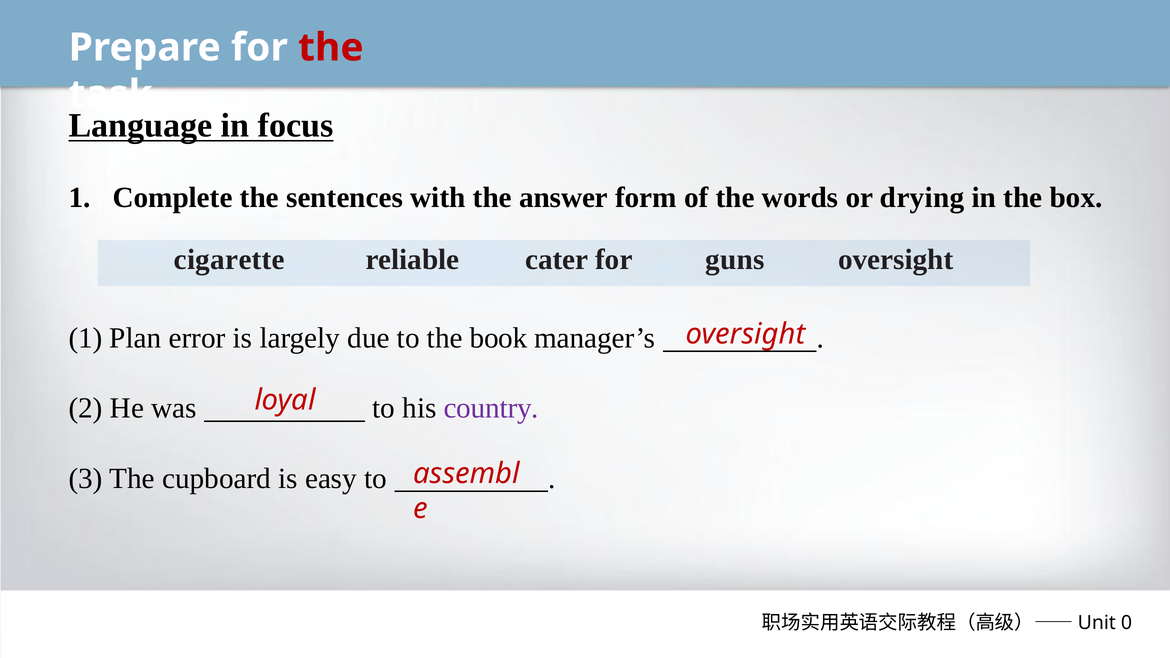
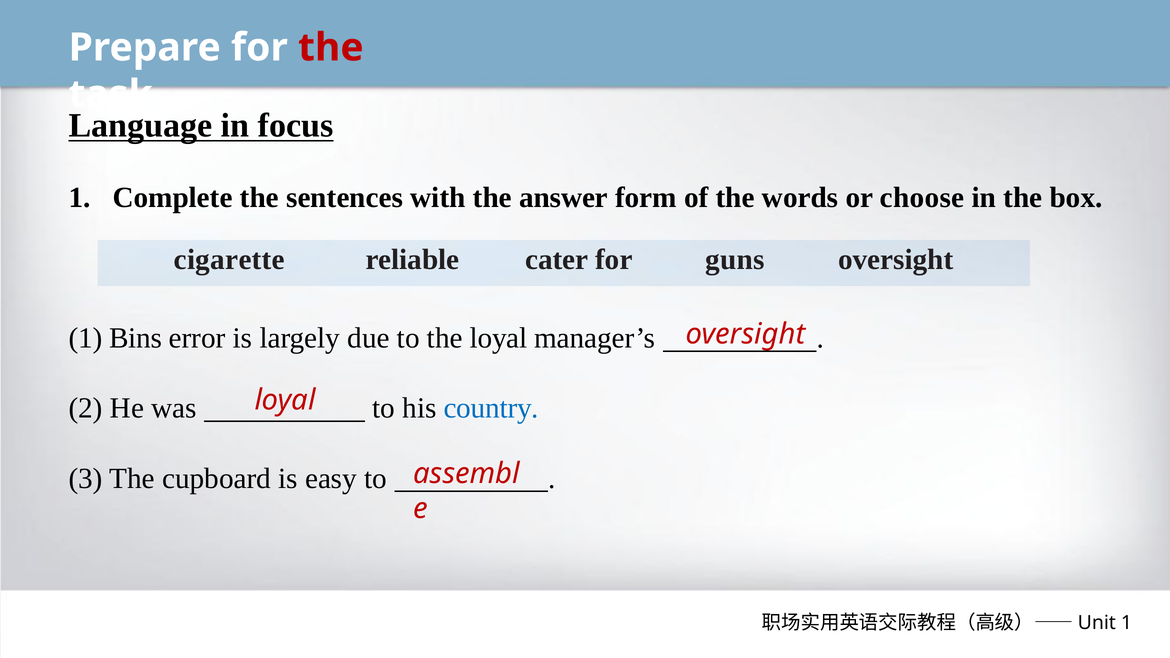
drying: drying -> choose
Plan: Plan -> Bins
the book: book -> loyal
country colour: purple -> blue
0 at (1127, 623): 0 -> 1
